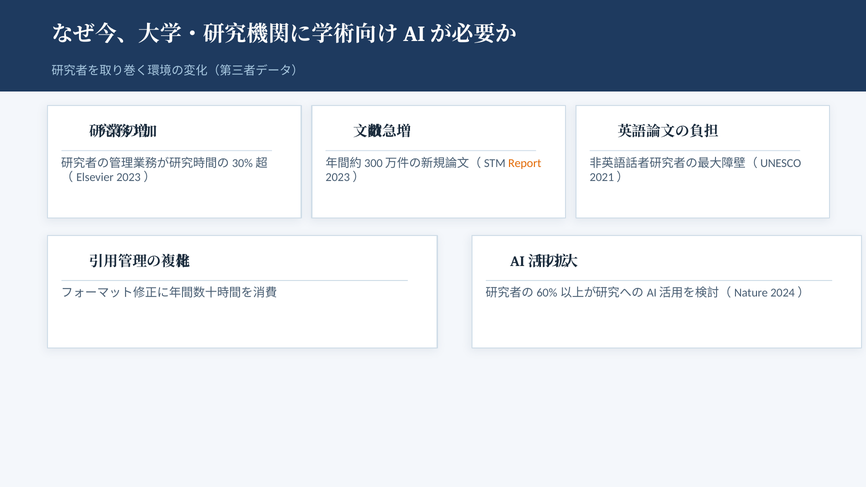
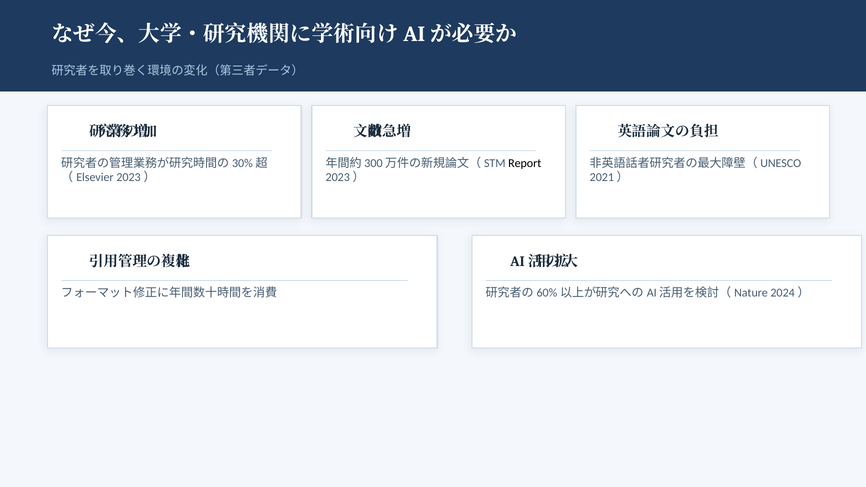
Report colour: orange -> black
